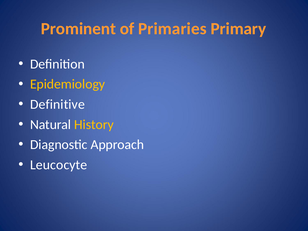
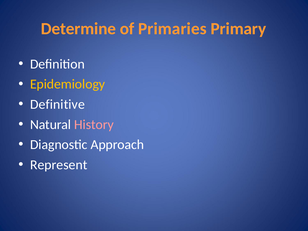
Prominent: Prominent -> Determine
History colour: yellow -> pink
Leucocyte: Leucocyte -> Represent
